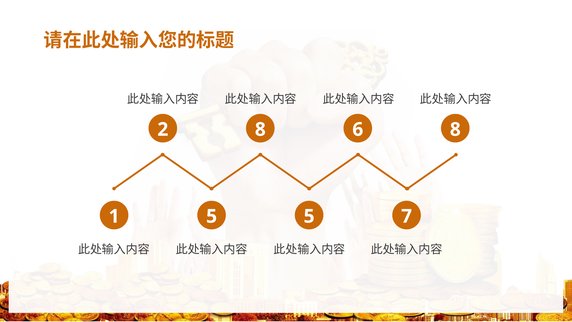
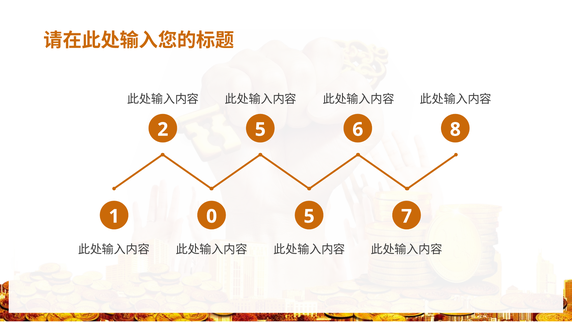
2 8: 8 -> 5
1 5: 5 -> 0
